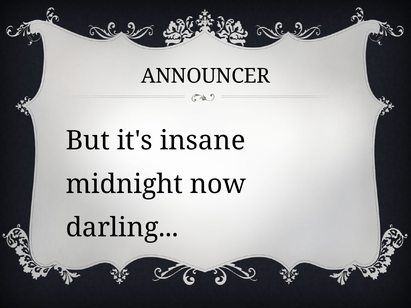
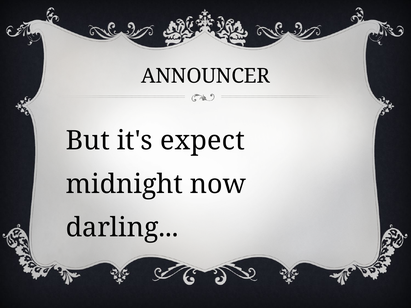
insane: insane -> expect
